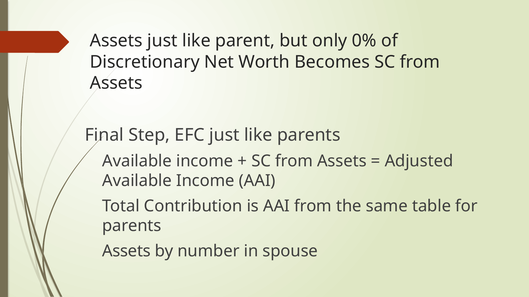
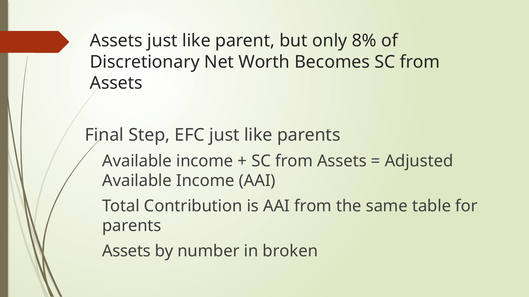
0%: 0% -> 8%
spouse: spouse -> broken
